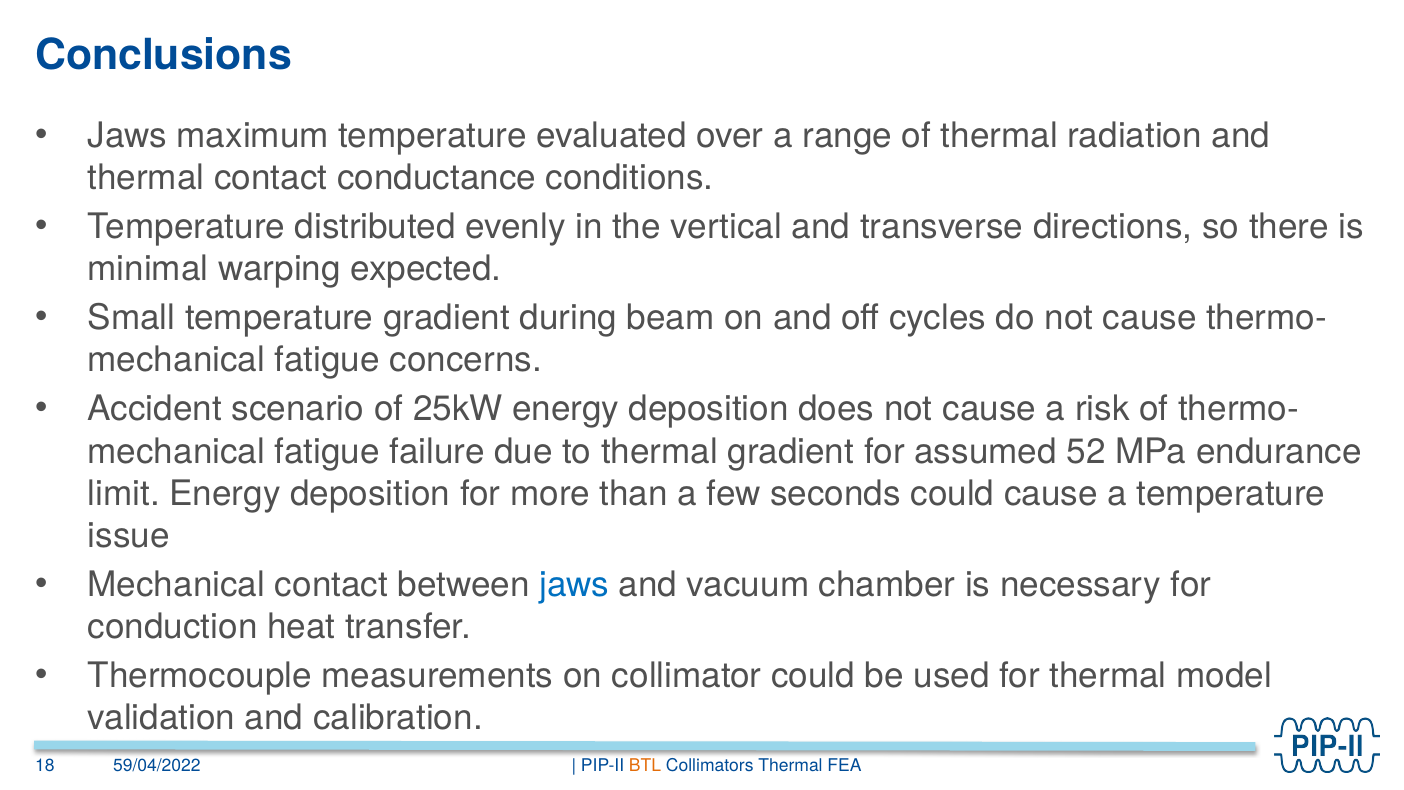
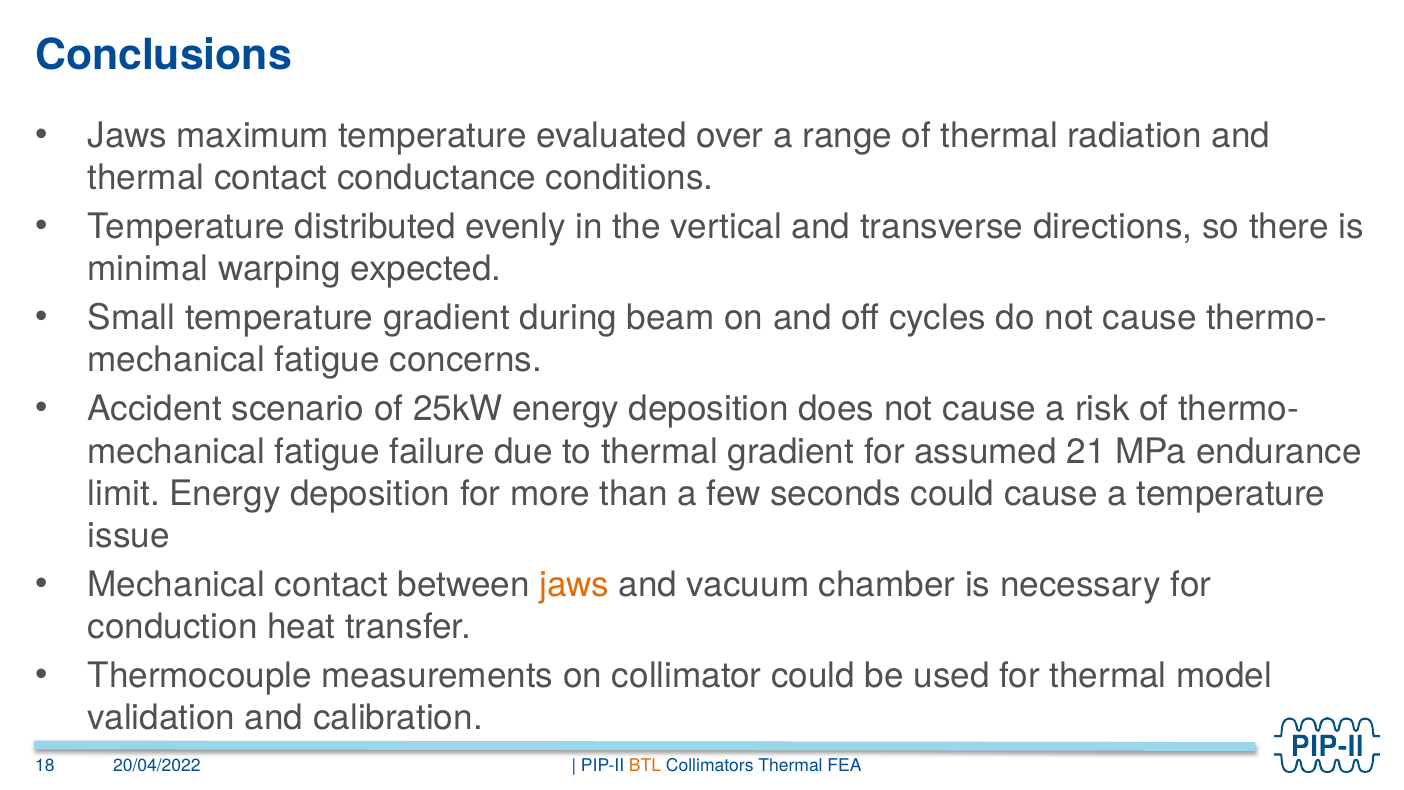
52: 52 -> 21
jaws at (574, 585) colour: blue -> orange
59/04/2022: 59/04/2022 -> 20/04/2022
